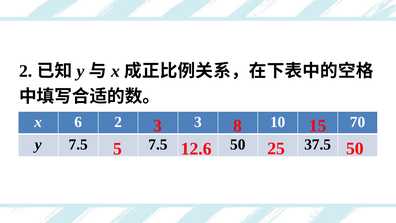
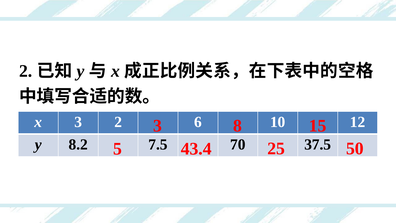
x 6: 6 -> 3
2 3: 3 -> 6
70: 70 -> 12
y 7.5: 7.5 -> 8.2
7.5 50: 50 -> 70
12.6: 12.6 -> 43.4
